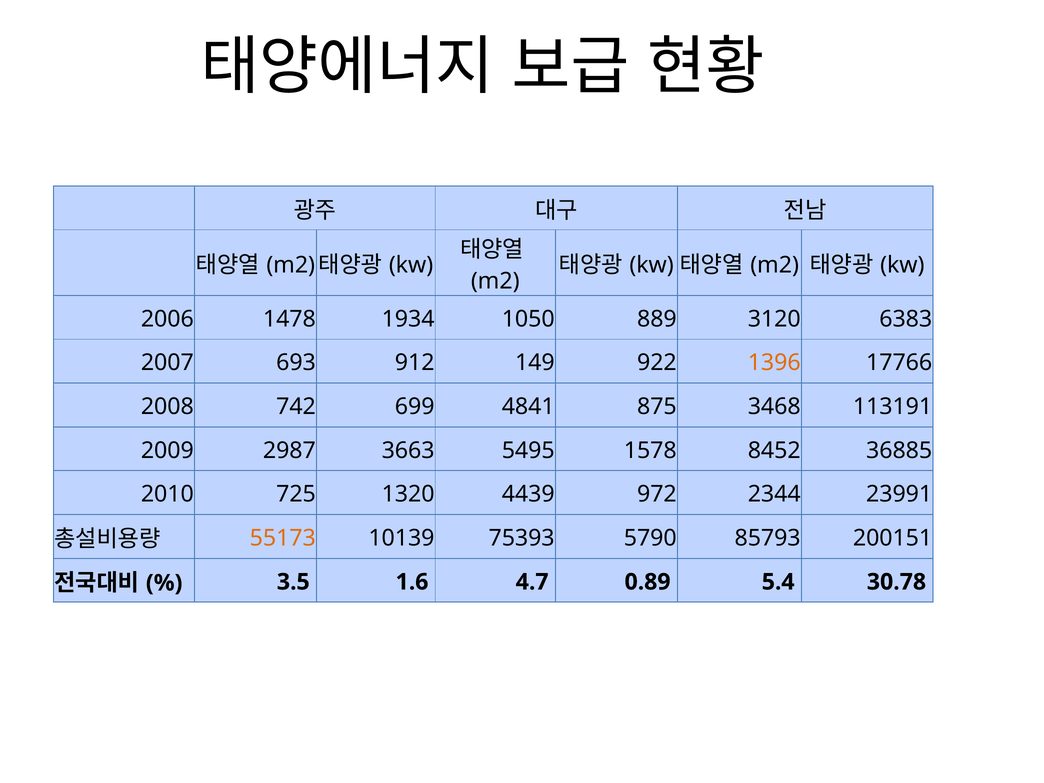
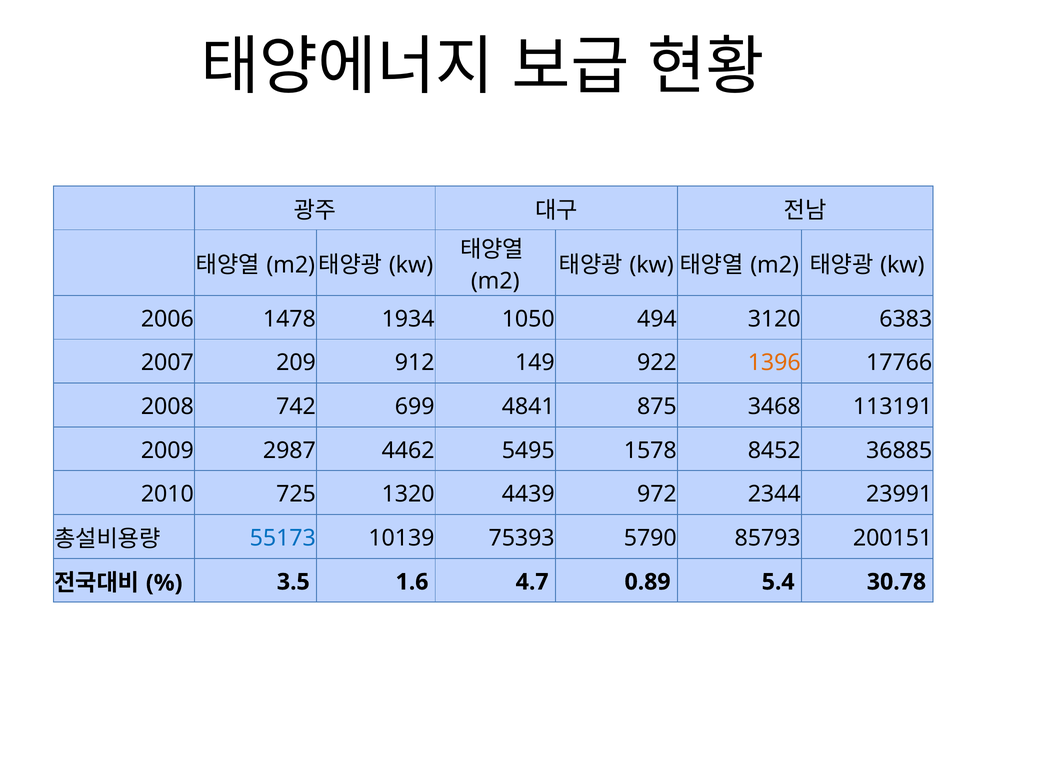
889: 889 -> 494
693: 693 -> 209
3663: 3663 -> 4462
55173 colour: orange -> blue
